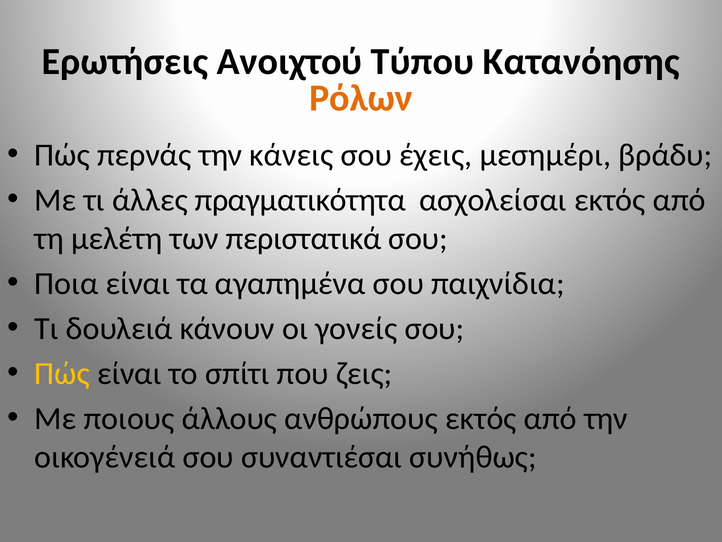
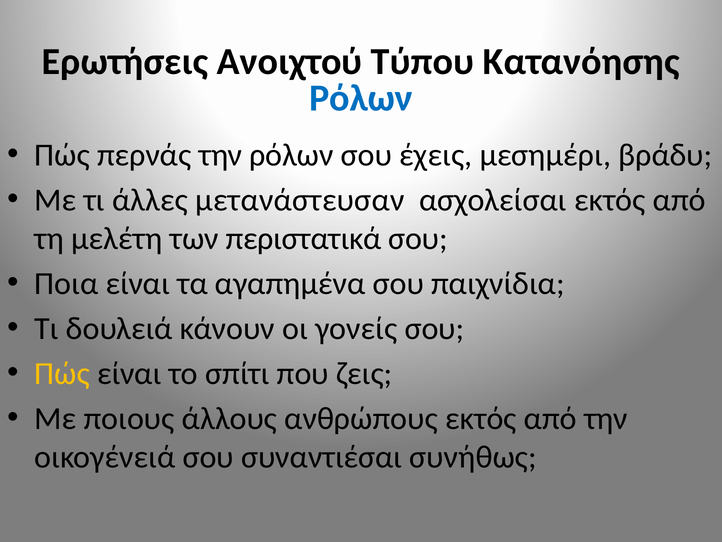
Ρόλων at (361, 98) colour: orange -> blue
την κάνεις: κάνεις -> ρόλων
πραγματικότητα: πραγματικότητα -> μετανάστευσαν
